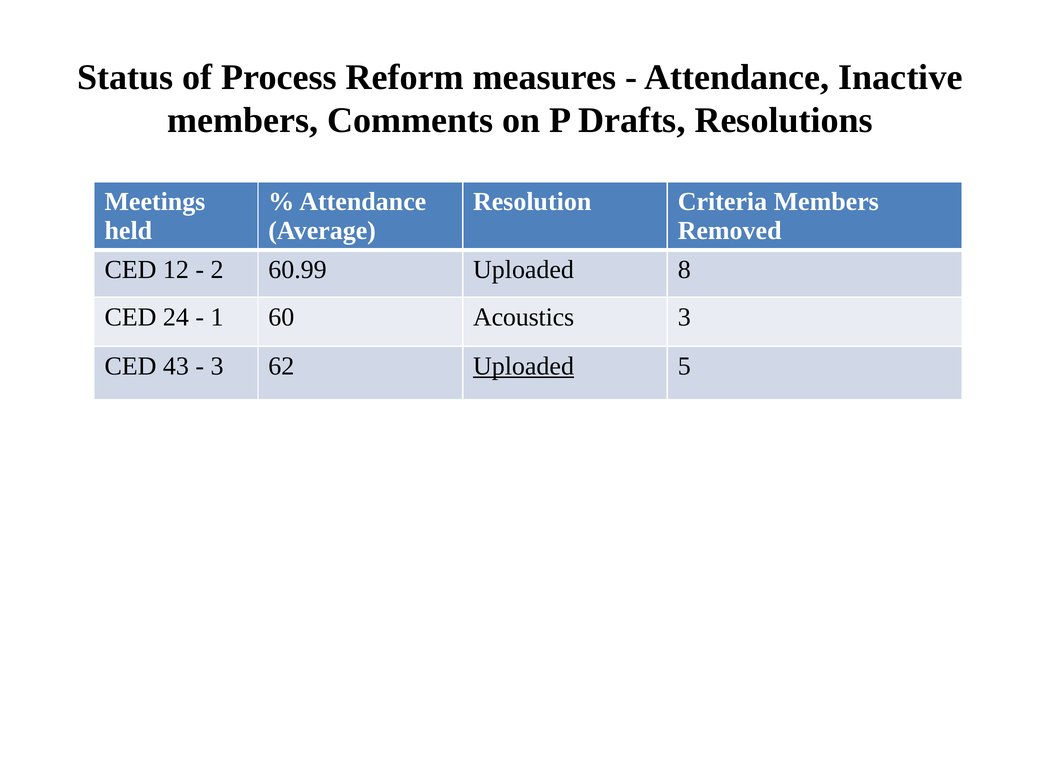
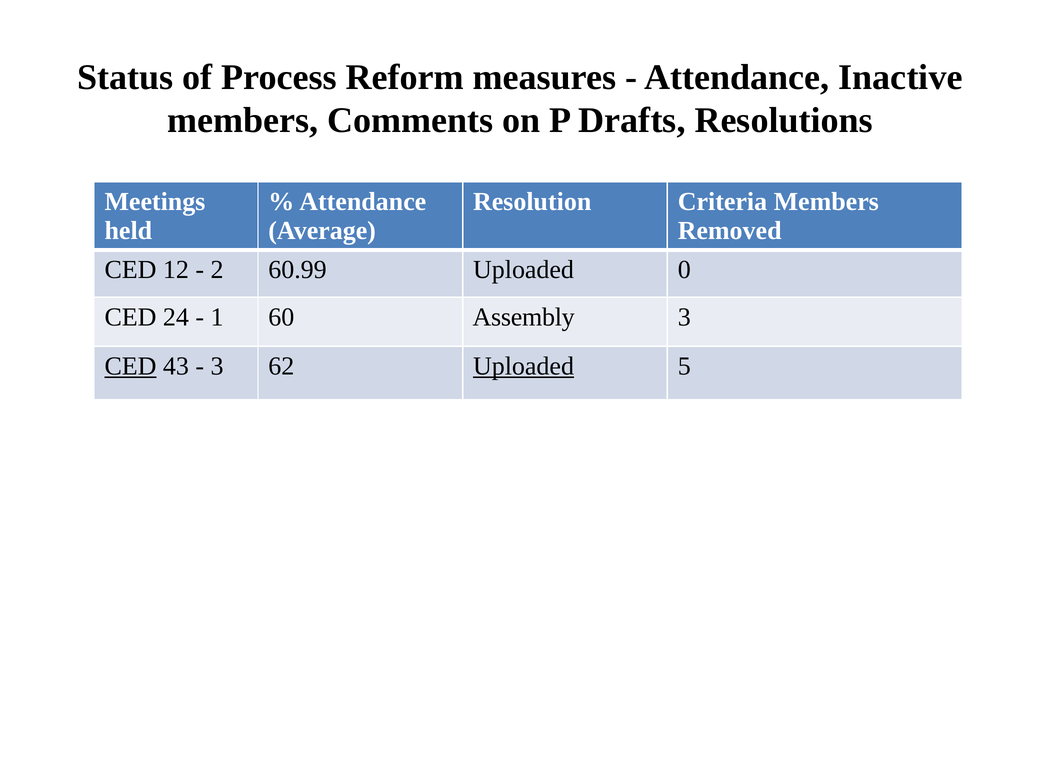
8: 8 -> 0
Acoustics: Acoustics -> Assembly
CED at (130, 366) underline: none -> present
